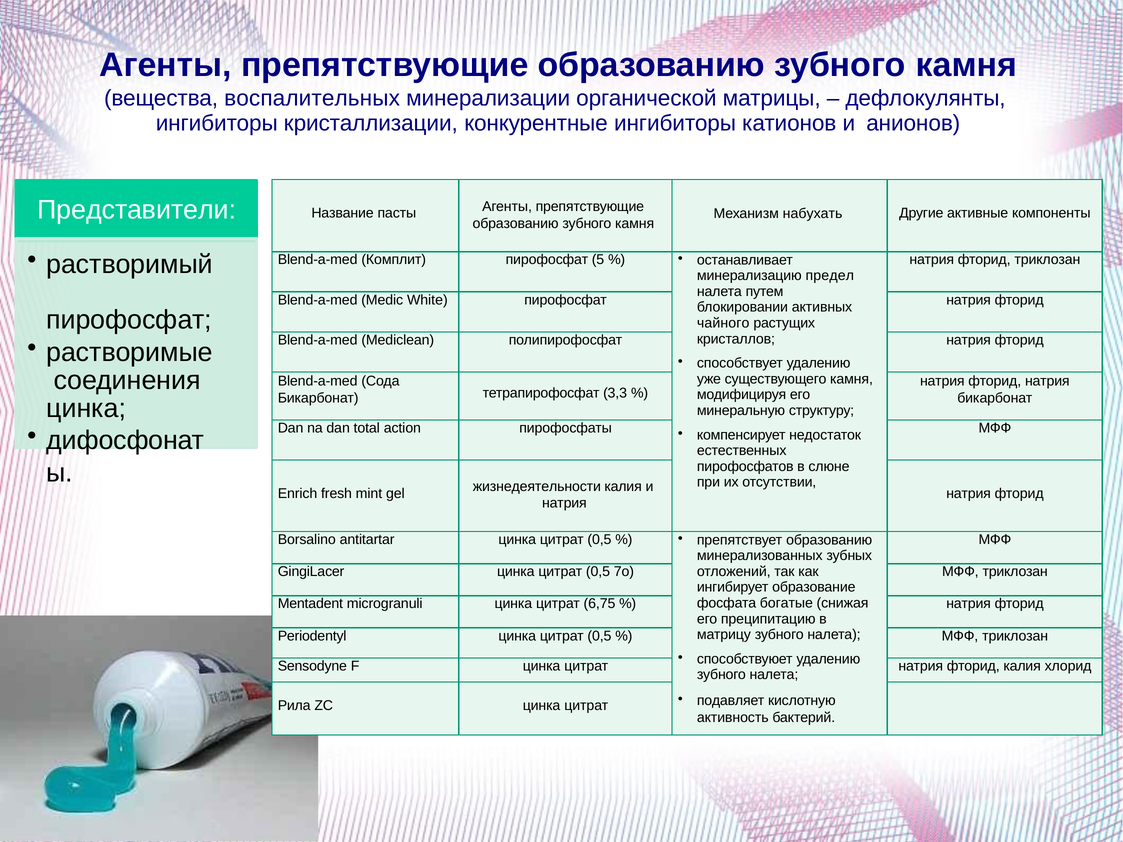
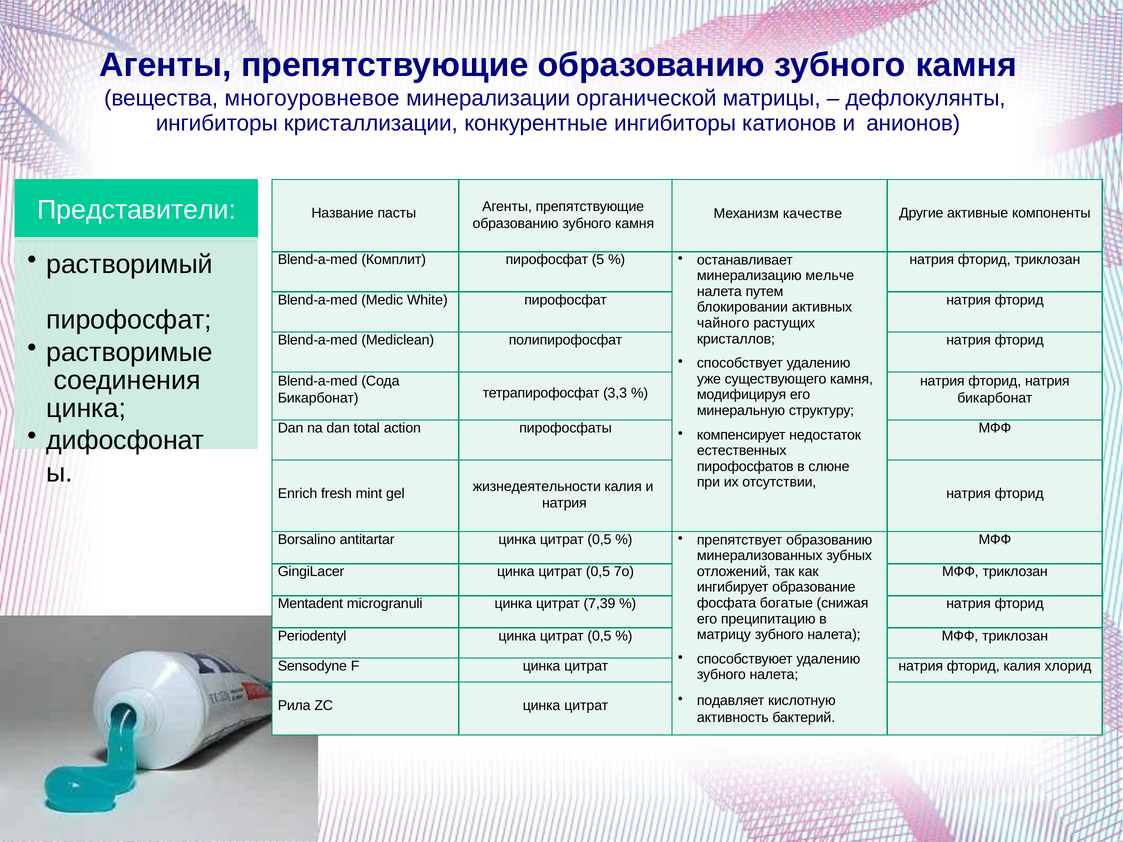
воспалительных: воспалительных -> многоуровневое
набухать: набухать -> качестве
предел: предел -> мельче
6,75: 6,75 -> 7,39
